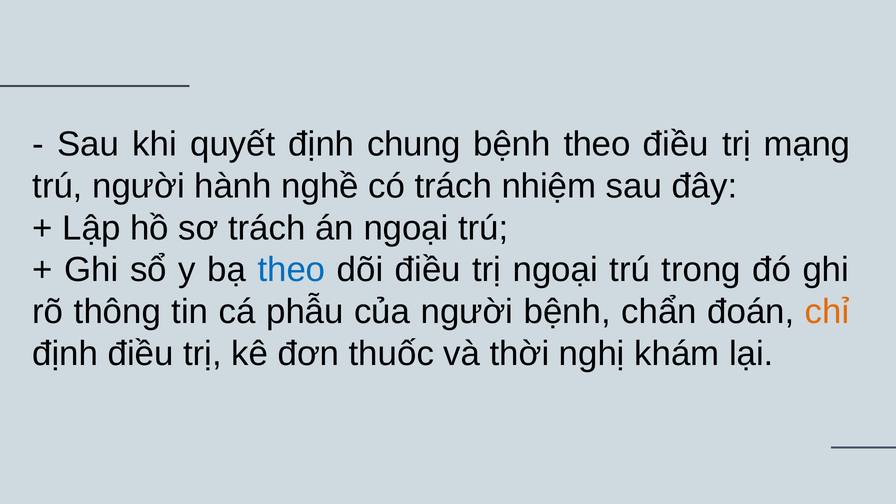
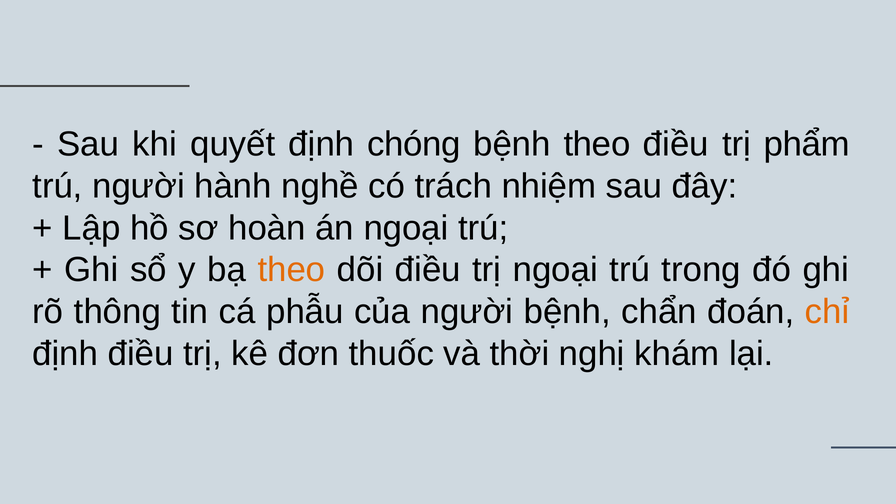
chung: chung -> chóng
mạng: mạng -> phẩm
sơ trách: trách -> hoàn
theo at (292, 270) colour: blue -> orange
